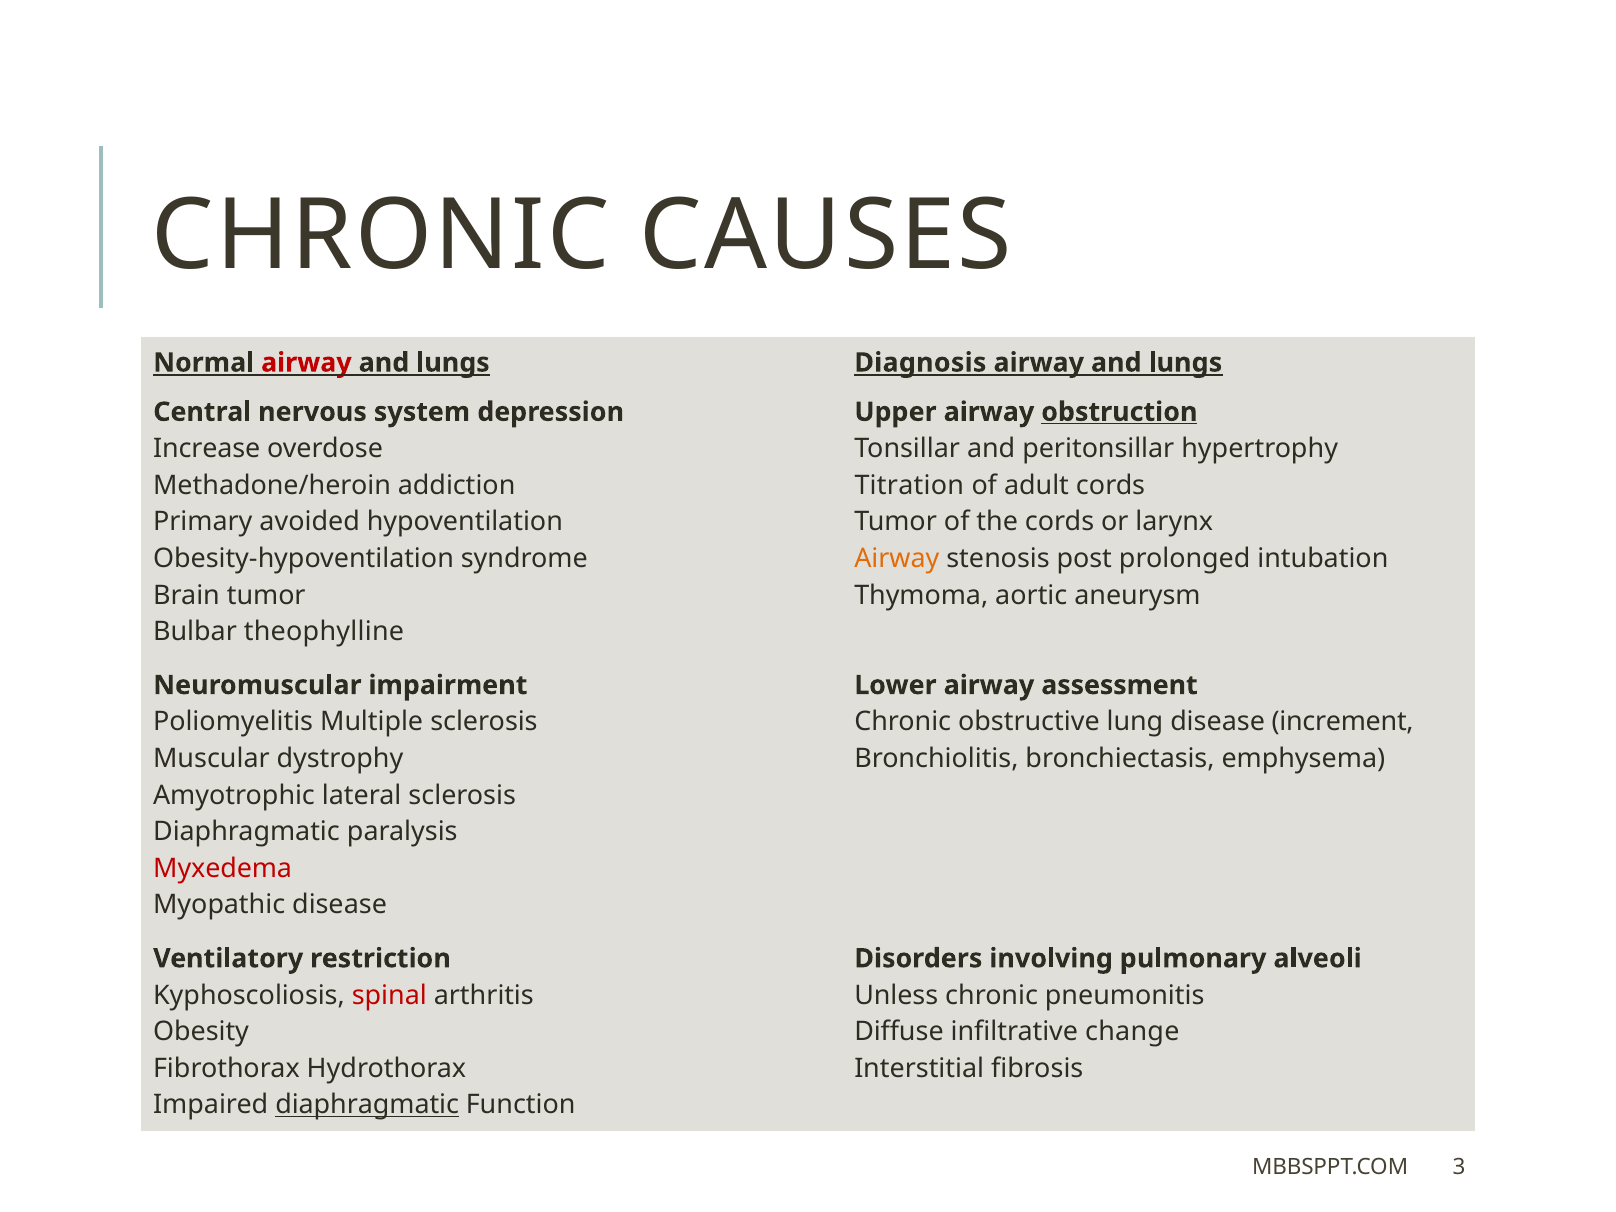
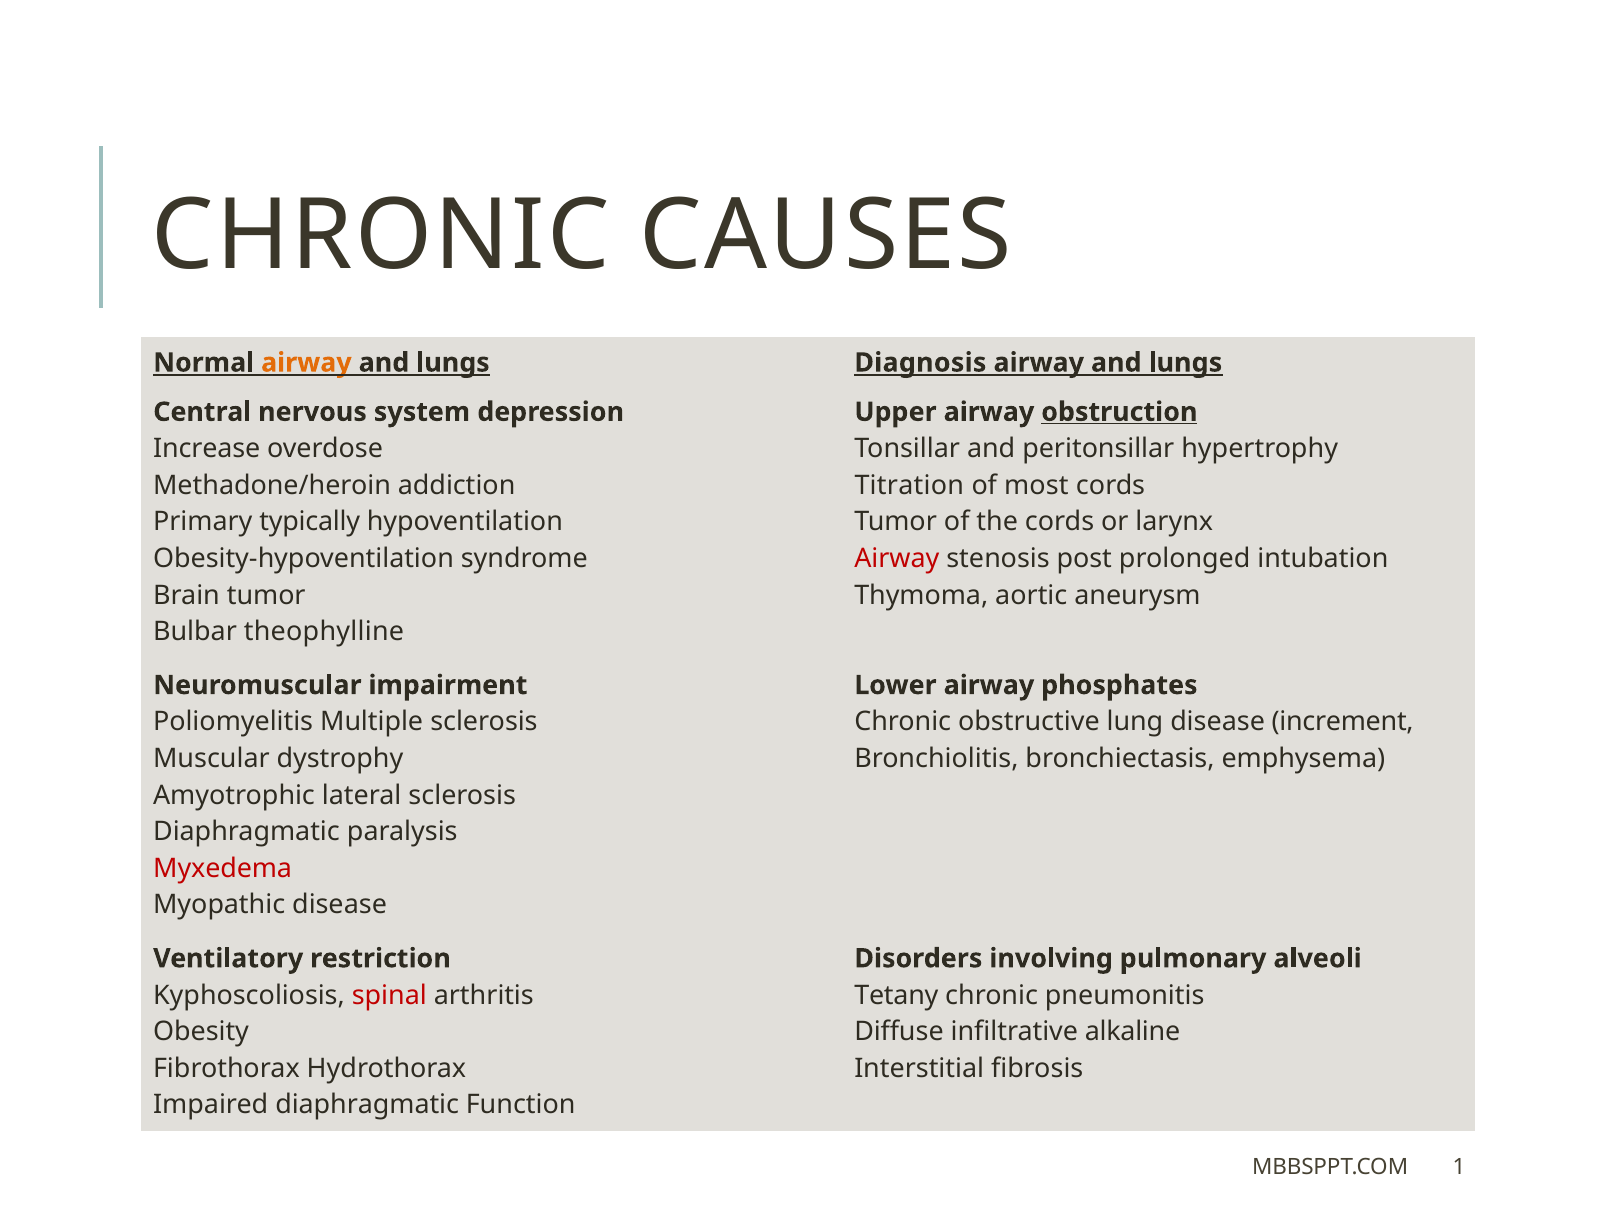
airway at (306, 363) colour: red -> orange
adult: adult -> most
avoided: avoided -> typically
Airway at (897, 559) colour: orange -> red
assessment: assessment -> phosphates
Unless: Unless -> Tetany
change: change -> alkaline
diaphragmatic at (367, 1105) underline: present -> none
3: 3 -> 1
